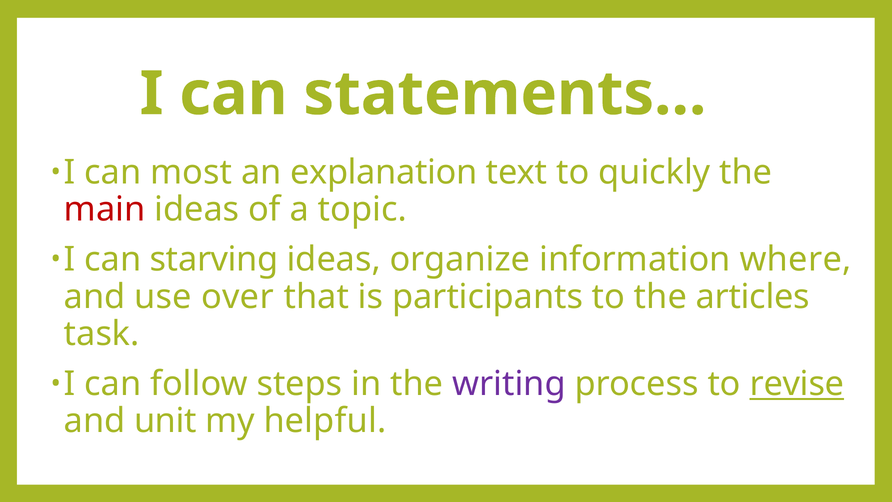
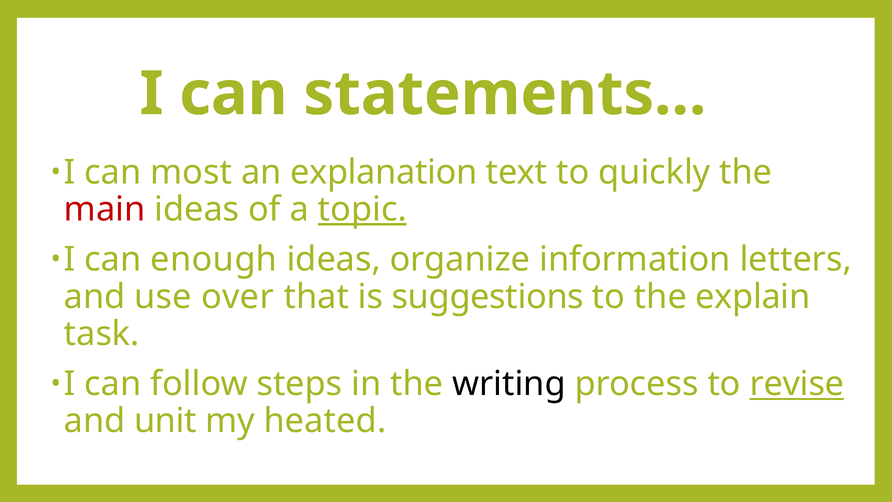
topic underline: none -> present
starving: starving -> enough
where: where -> letters
participants: participants -> suggestions
articles: articles -> explain
writing colour: purple -> black
helpful: helpful -> heated
